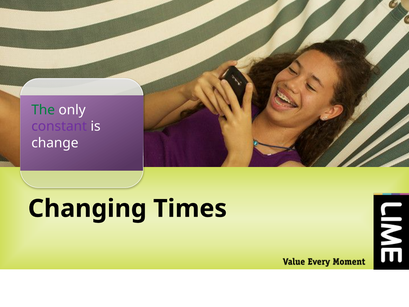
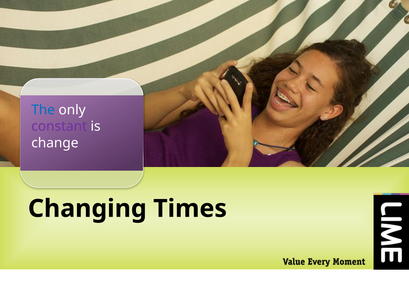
The colour: green -> blue
